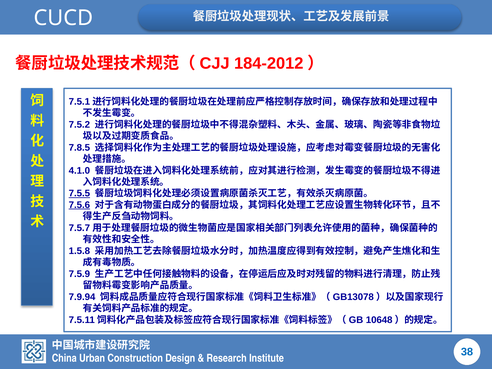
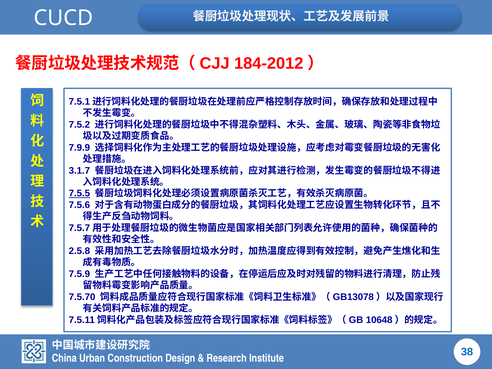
7.8.5: 7.8.5 -> 7.9.9
4.1.0: 4.1.0 -> 3.1.7
7.5.6 underline: present -> none
1.5.8: 1.5.8 -> 2.5.8
7.9.94: 7.9.94 -> 7.5.70
